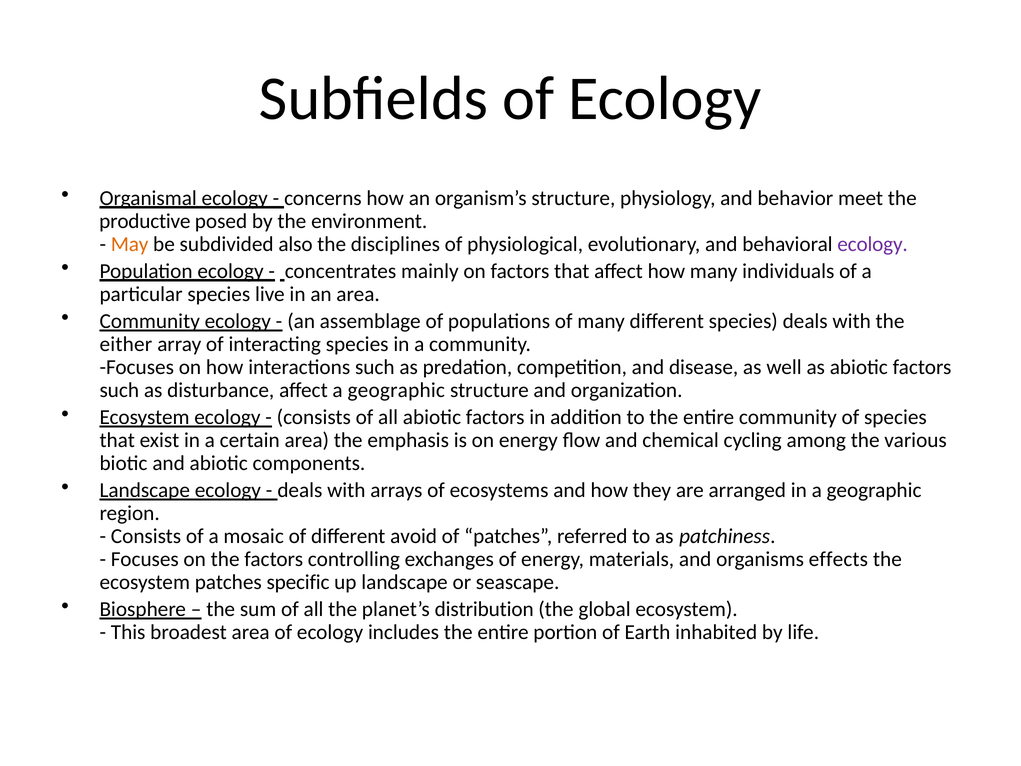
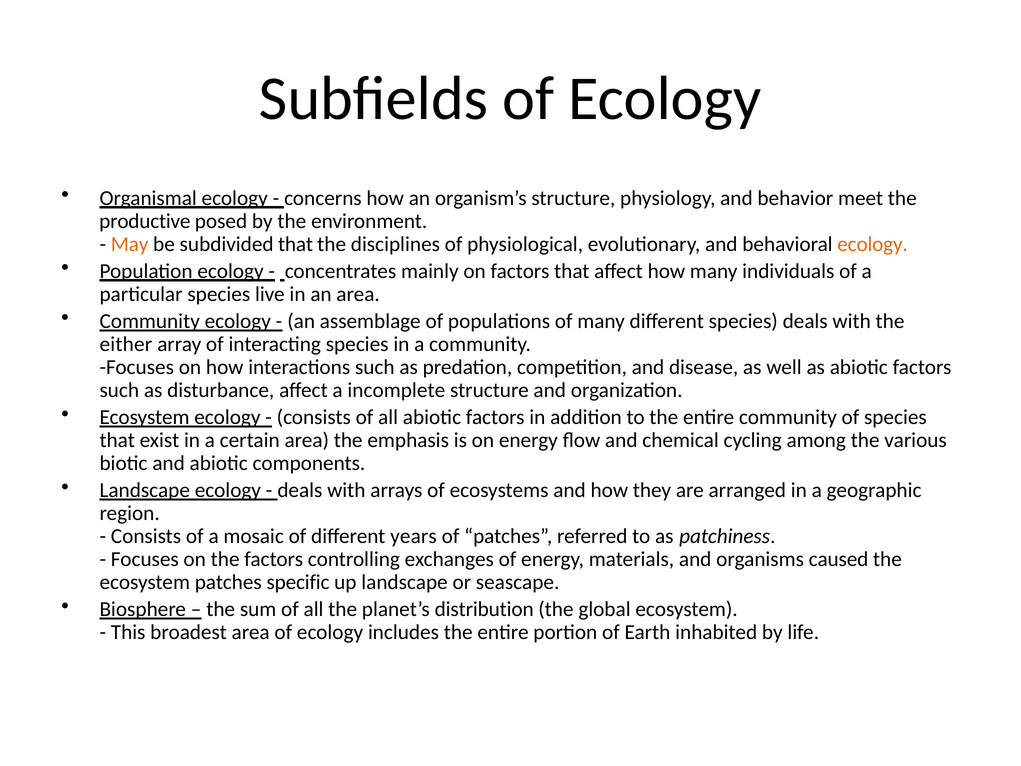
subdivided also: also -> that
ecology at (873, 244) colour: purple -> orange
affect a geographic: geographic -> incomplete
avoid: avoid -> years
effects: effects -> caused
